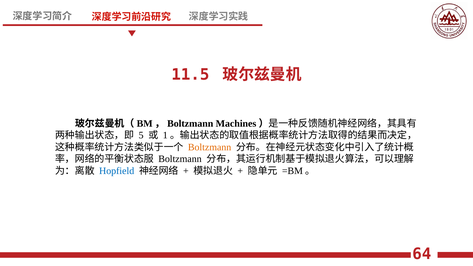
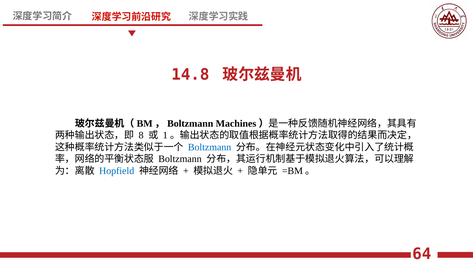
11.5: 11.5 -> 14.8
5: 5 -> 8
Boltzmann at (210, 147) colour: orange -> blue
